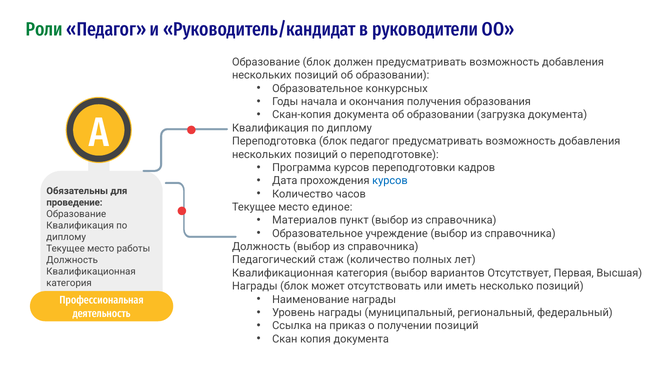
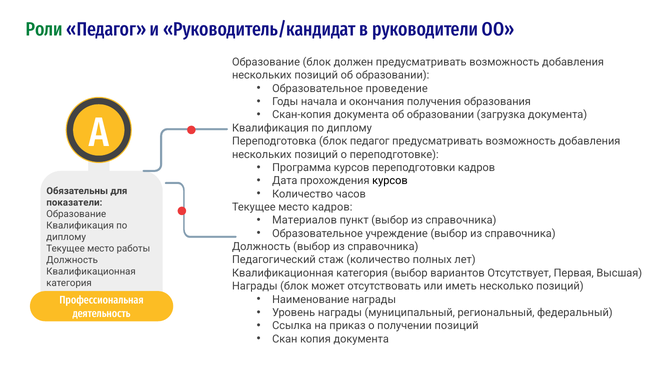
конкурсных: конкурсных -> проведение
курсов at (390, 181) colour: blue -> black
проведение: проведение -> показатели
место единое: единое -> кадров
